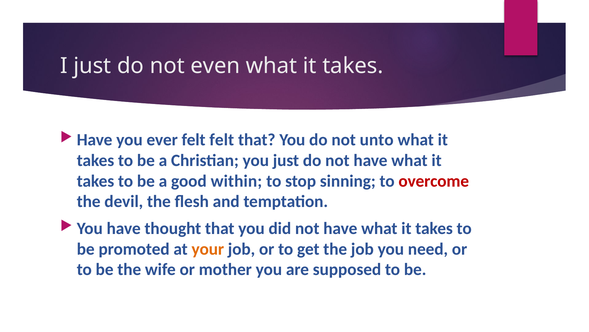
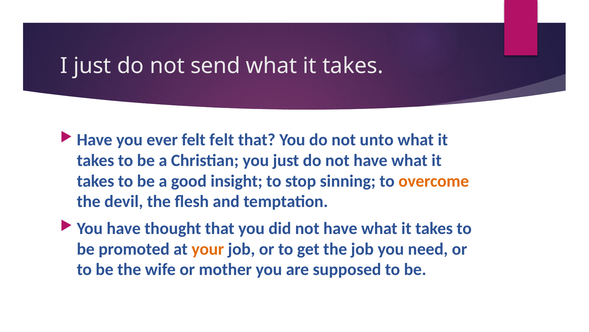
even: even -> send
within: within -> insight
overcome colour: red -> orange
